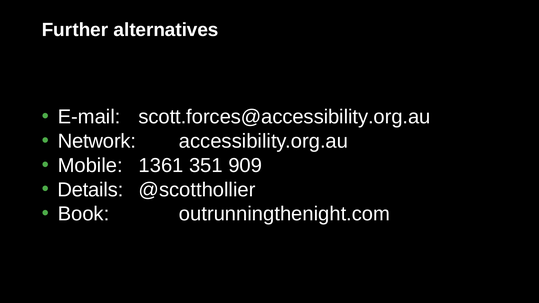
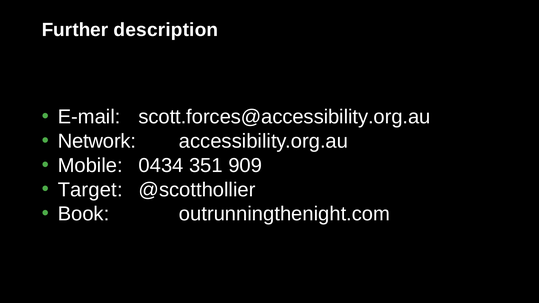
alternatives: alternatives -> description
1361: 1361 -> 0434
Details: Details -> Target
